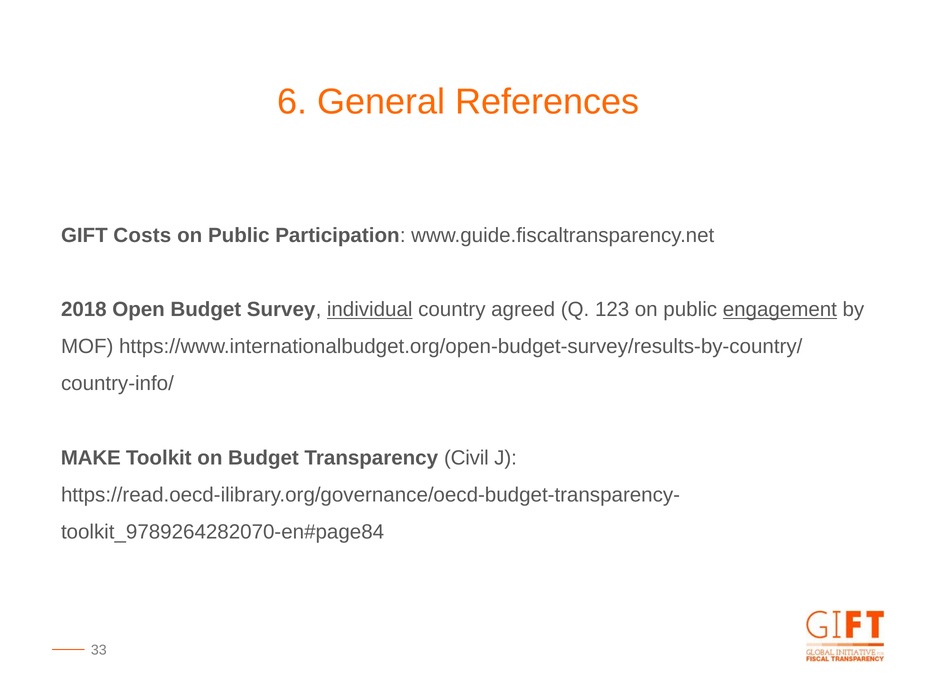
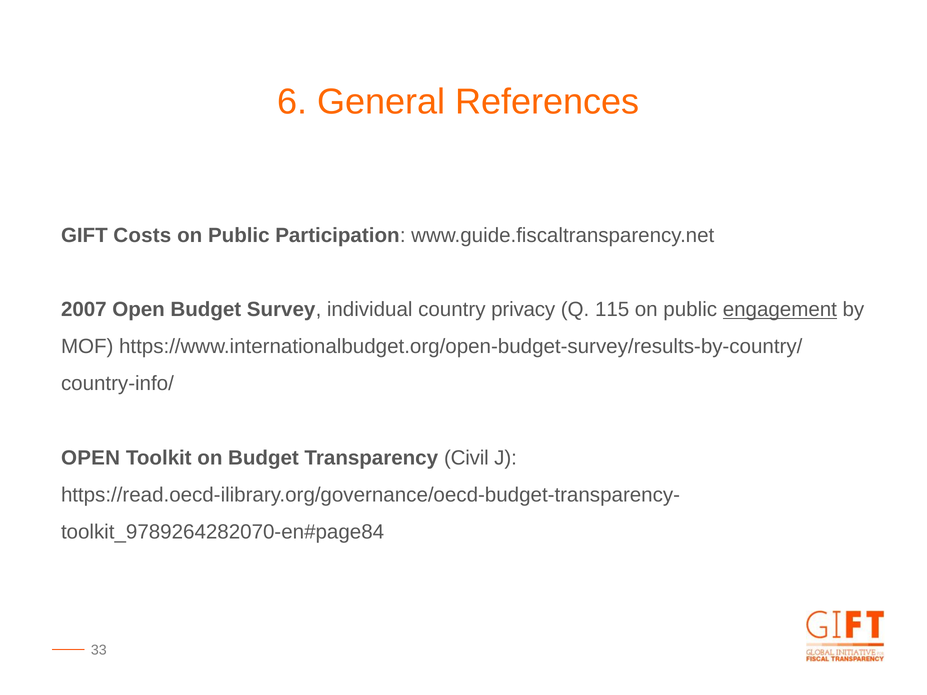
2018: 2018 -> 2007
individual underline: present -> none
agreed: agreed -> privacy
123: 123 -> 115
MAKE at (91, 458): MAKE -> OPEN
